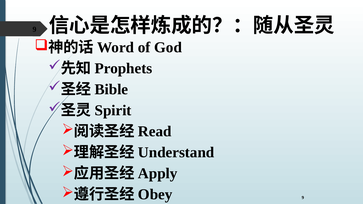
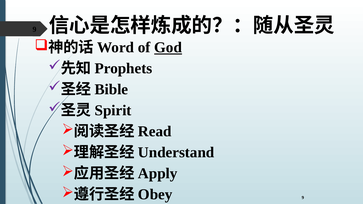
God underline: none -> present
